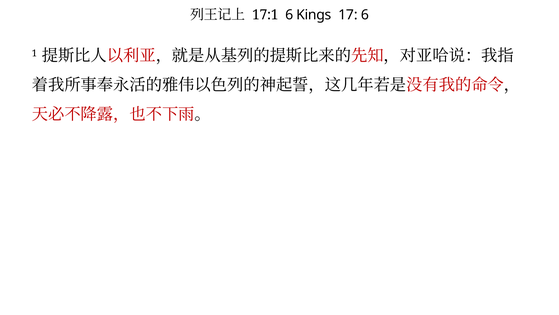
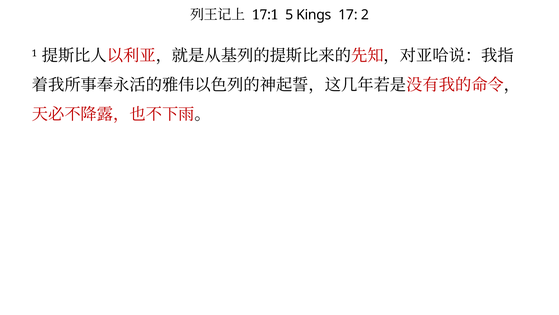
17:1 6: 6 -> 5
17 6: 6 -> 2
